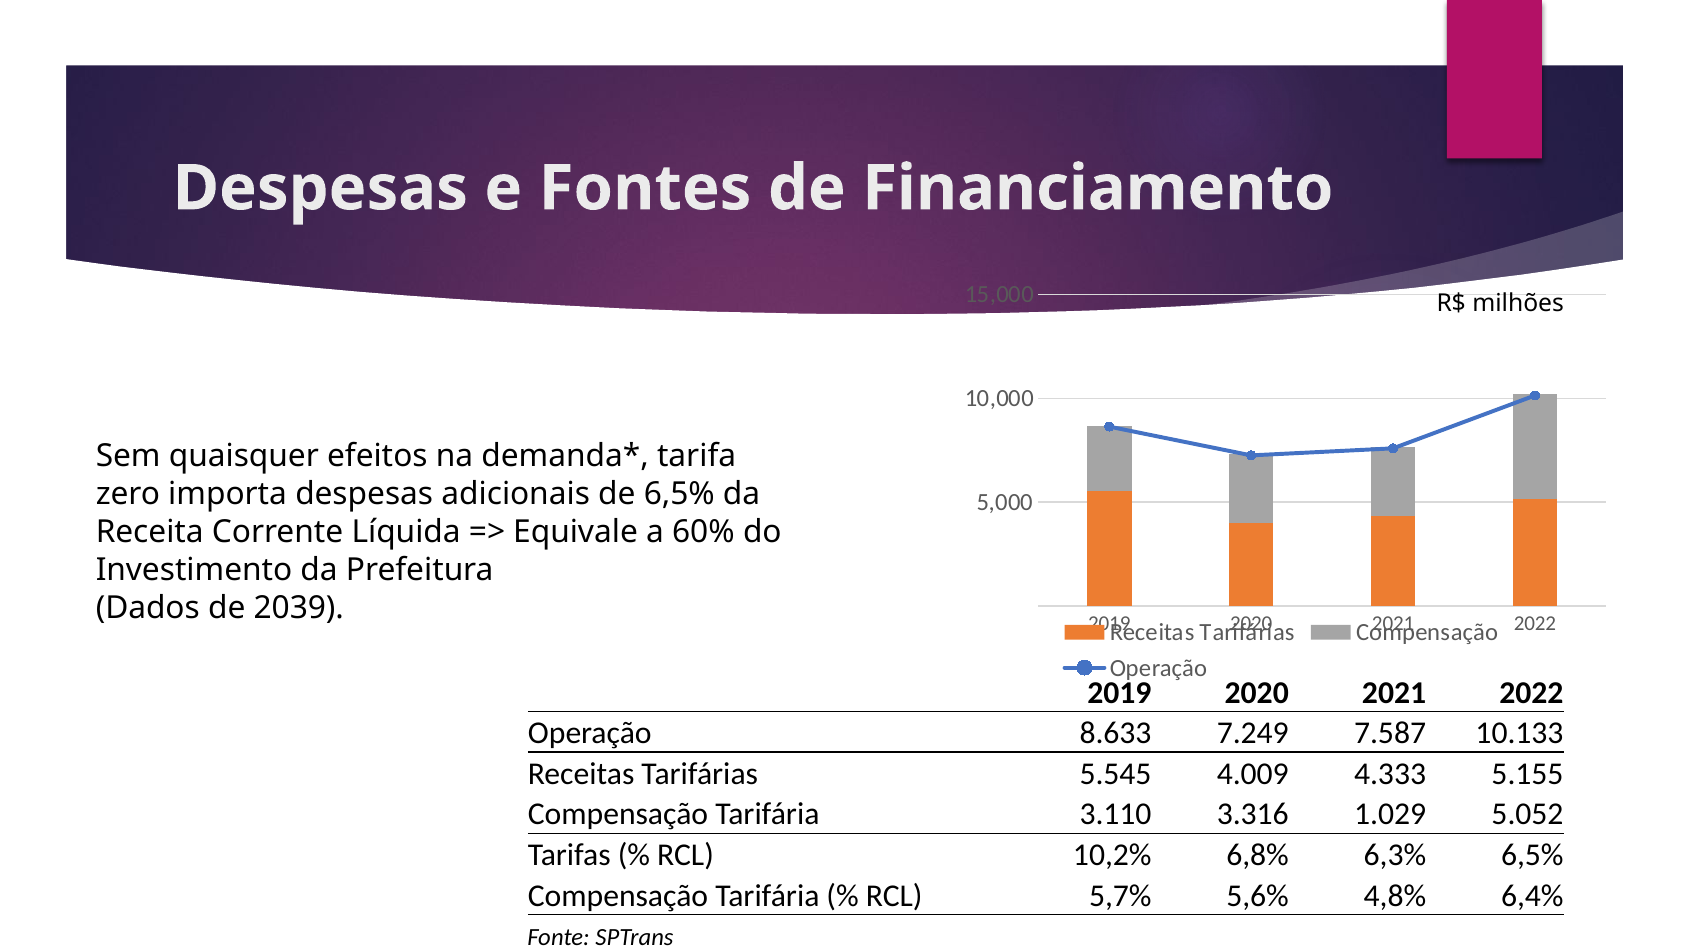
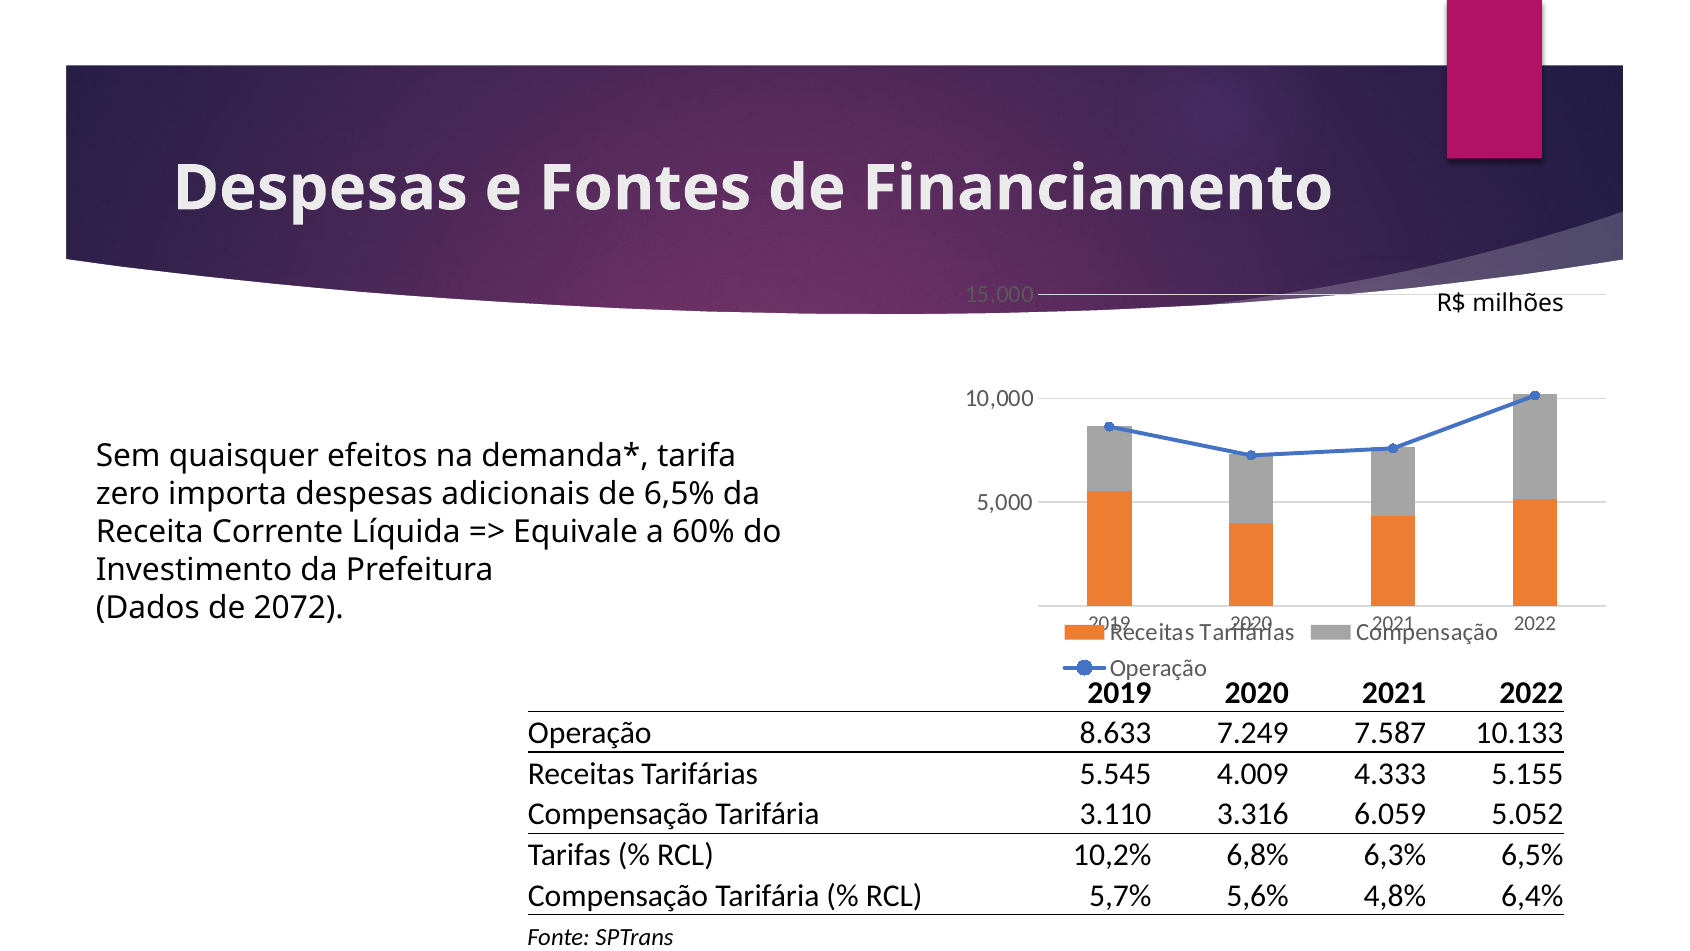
2039: 2039 -> 2072
1.029: 1.029 -> 6.059
